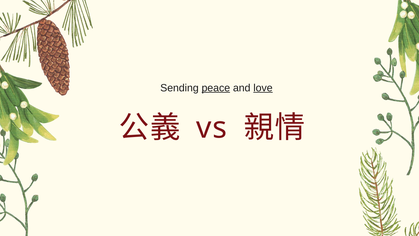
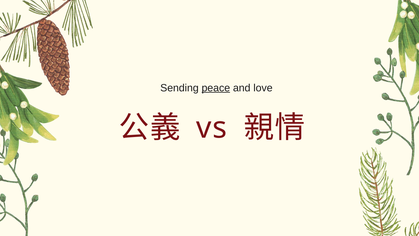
love underline: present -> none
